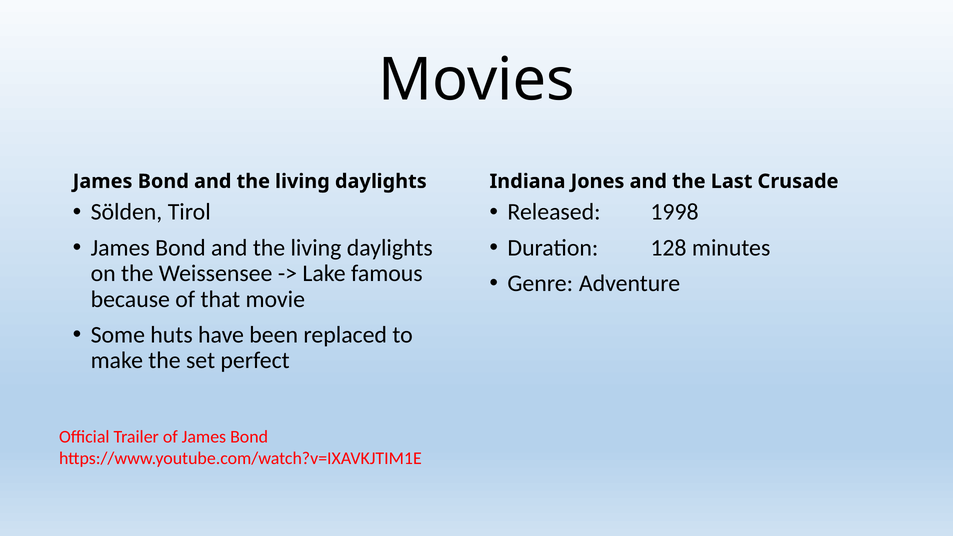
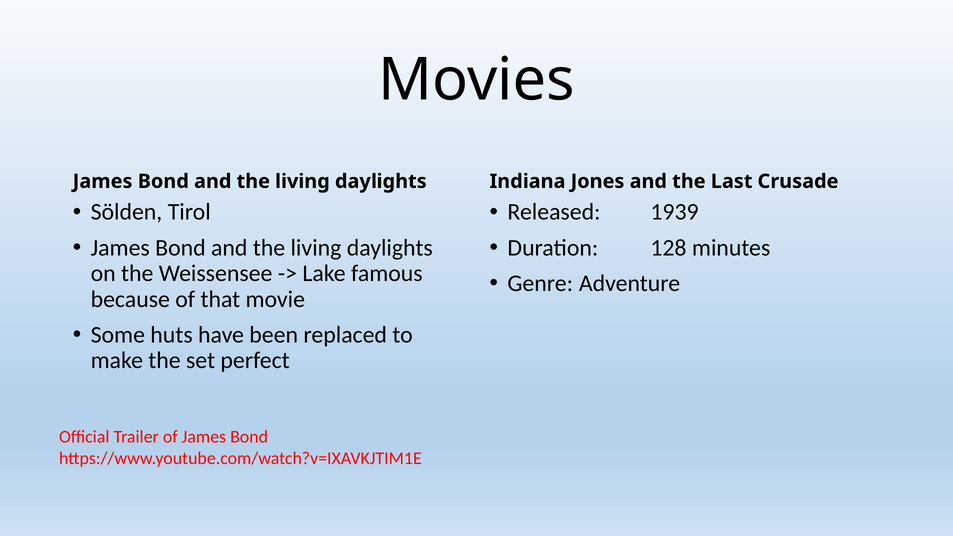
1998: 1998 -> 1939
